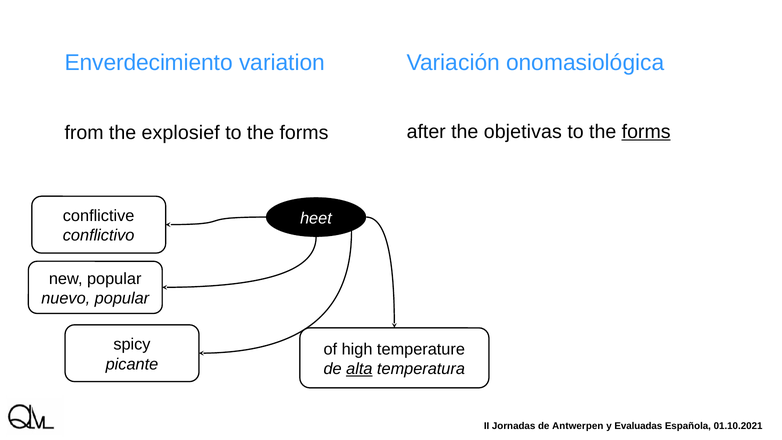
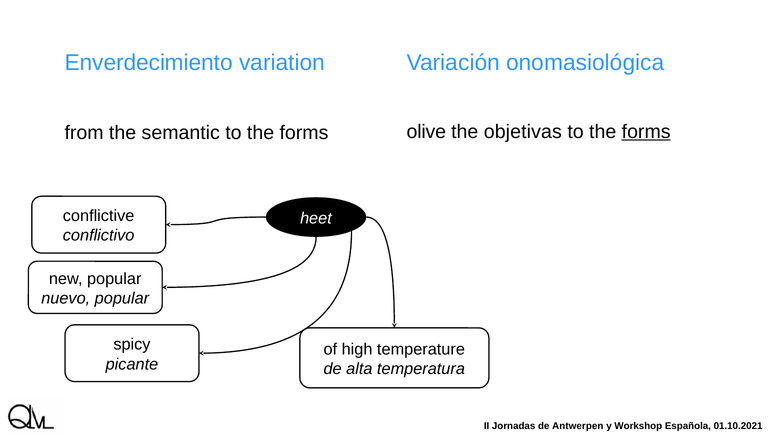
after: after -> olive
explosief: explosief -> semantic
alta underline: present -> none
Evaluadas: Evaluadas -> Workshop
